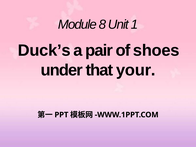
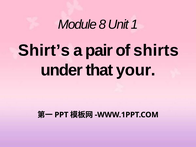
Duck’s: Duck’s -> Shirt’s
shoes: shoes -> shirts
